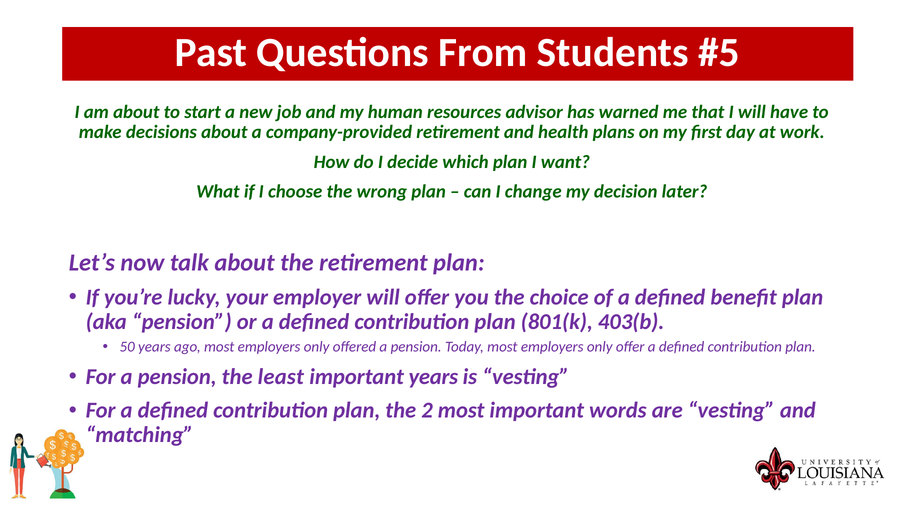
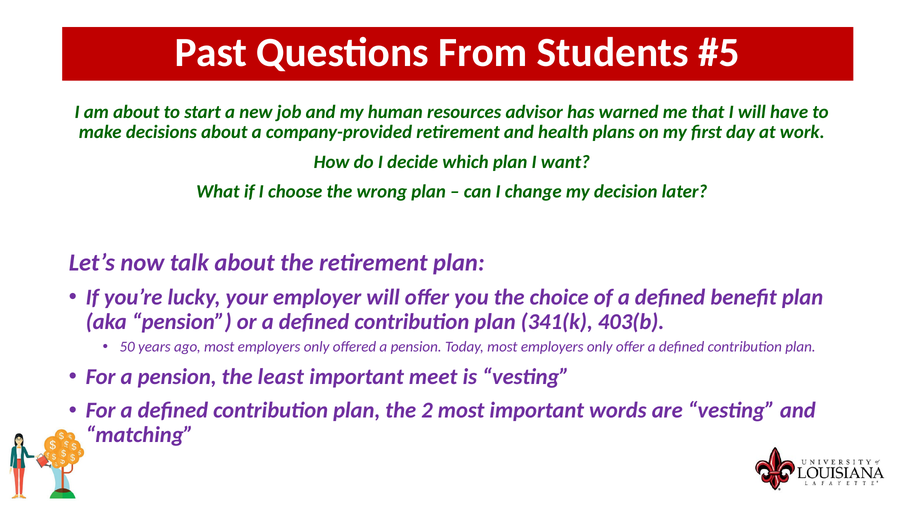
801(k: 801(k -> 341(k
important years: years -> meet
